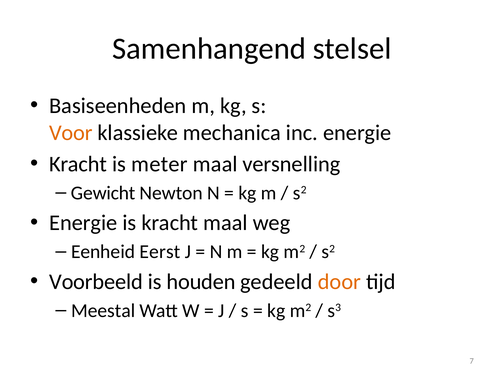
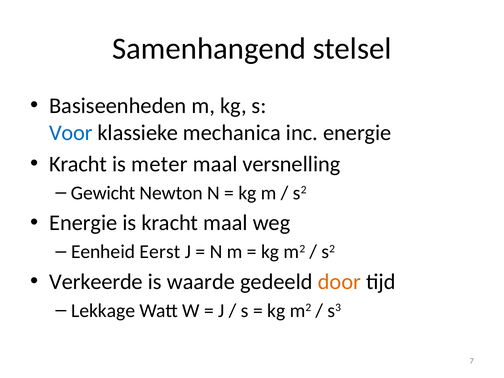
Voor colour: orange -> blue
Voorbeeld: Voorbeeld -> Verkeerde
houden: houden -> waarde
Meestal: Meestal -> Lekkage
